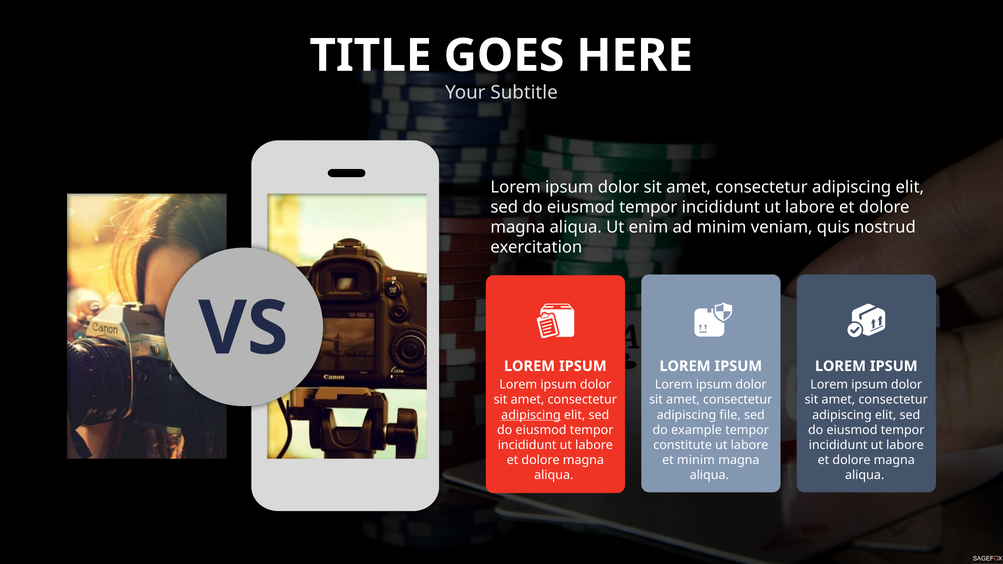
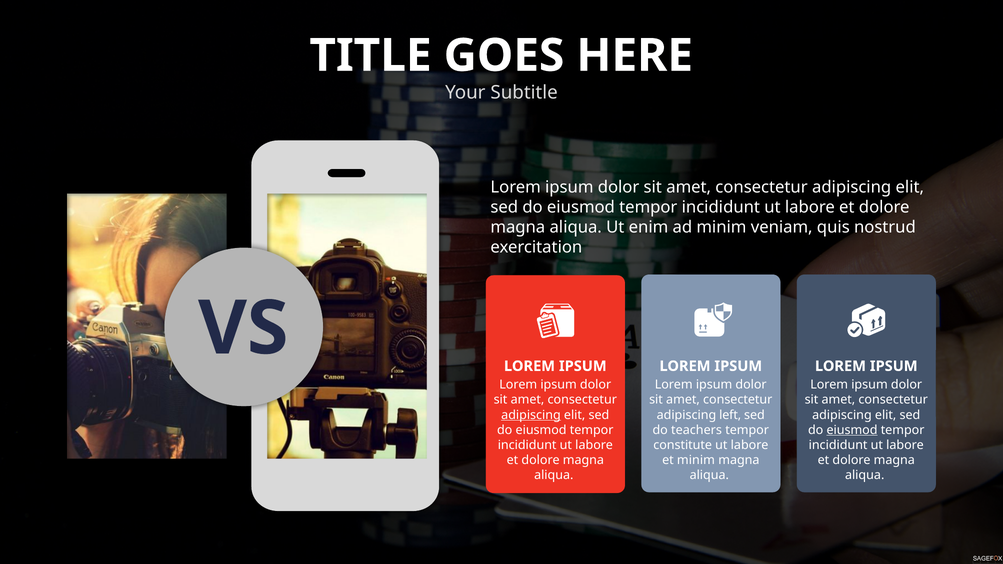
file: file -> left
example: example -> teachers
eiusmod at (852, 430) underline: none -> present
